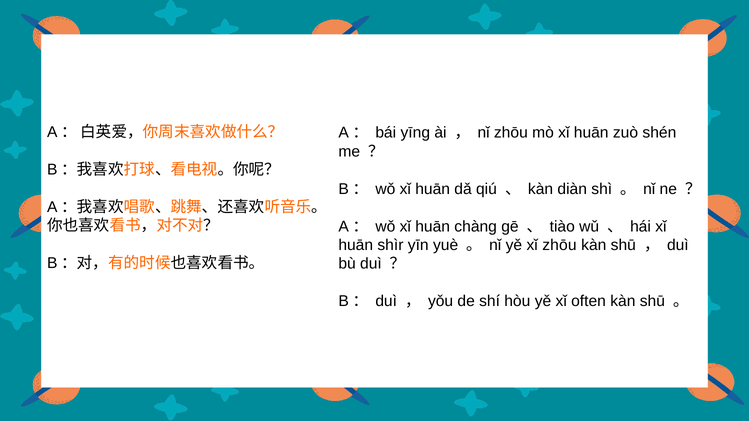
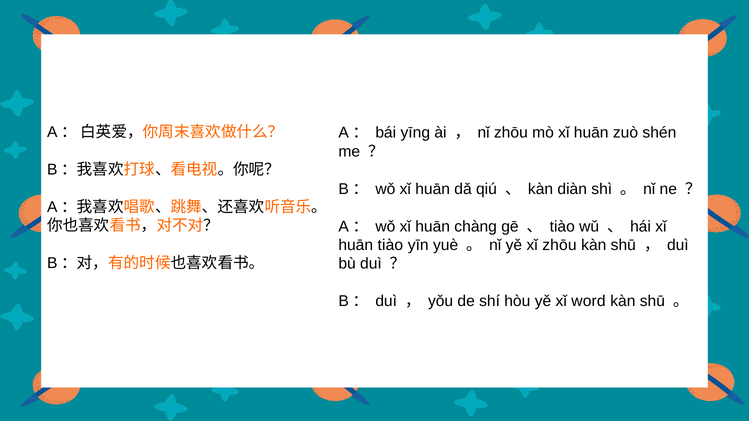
huān shìr: shìr -> tiào
often: often -> word
